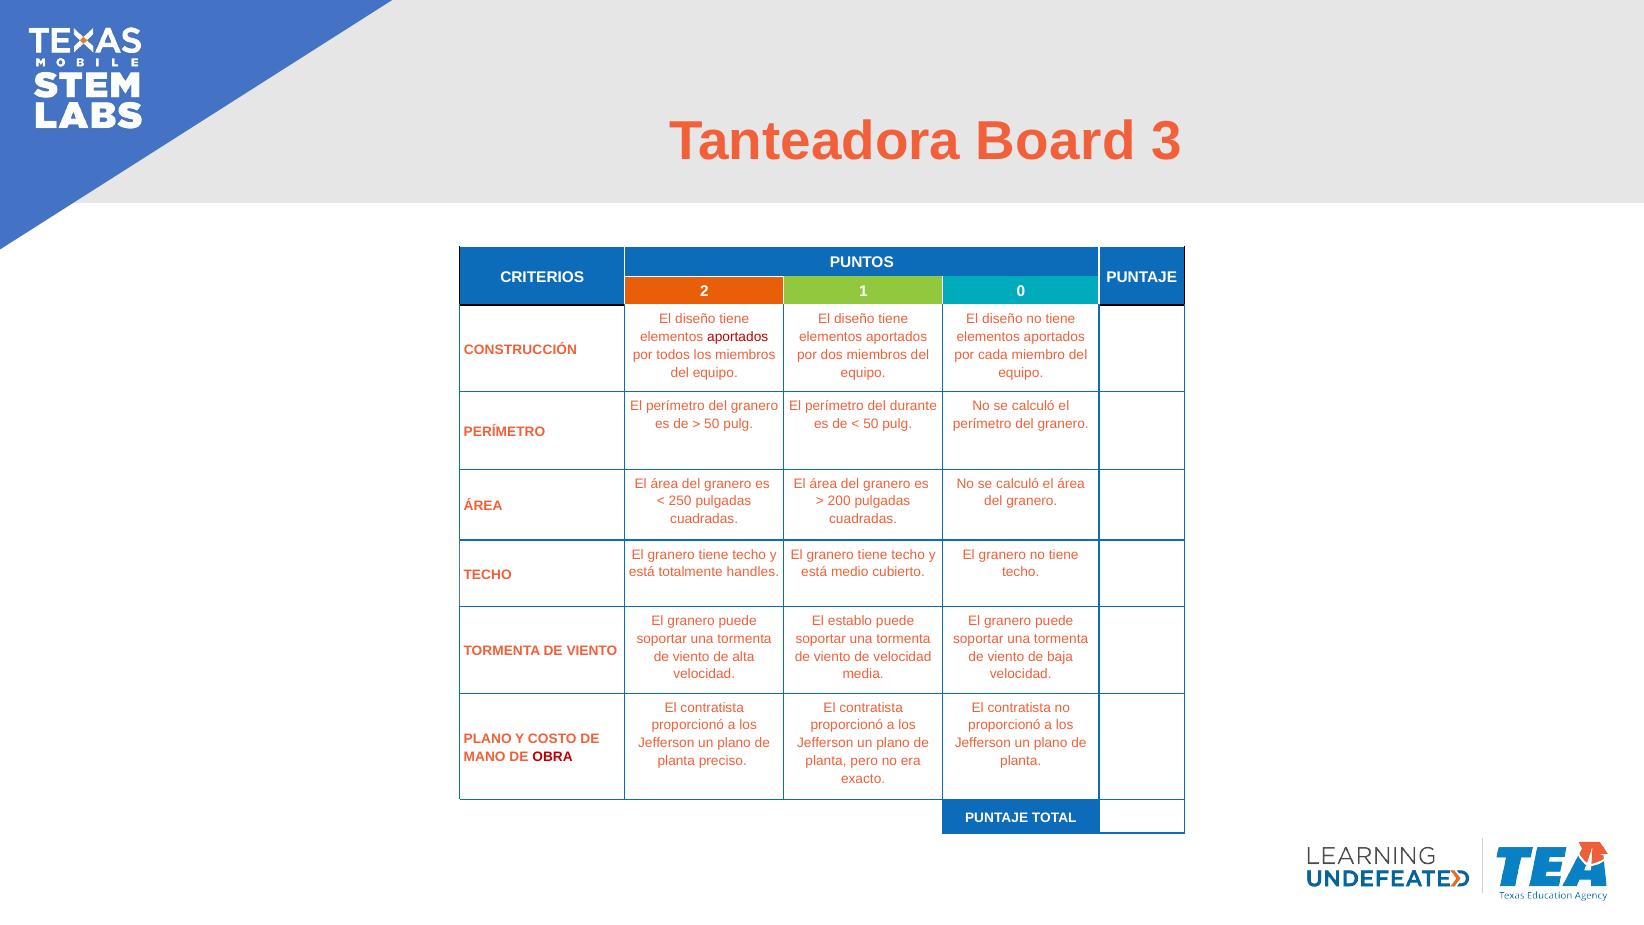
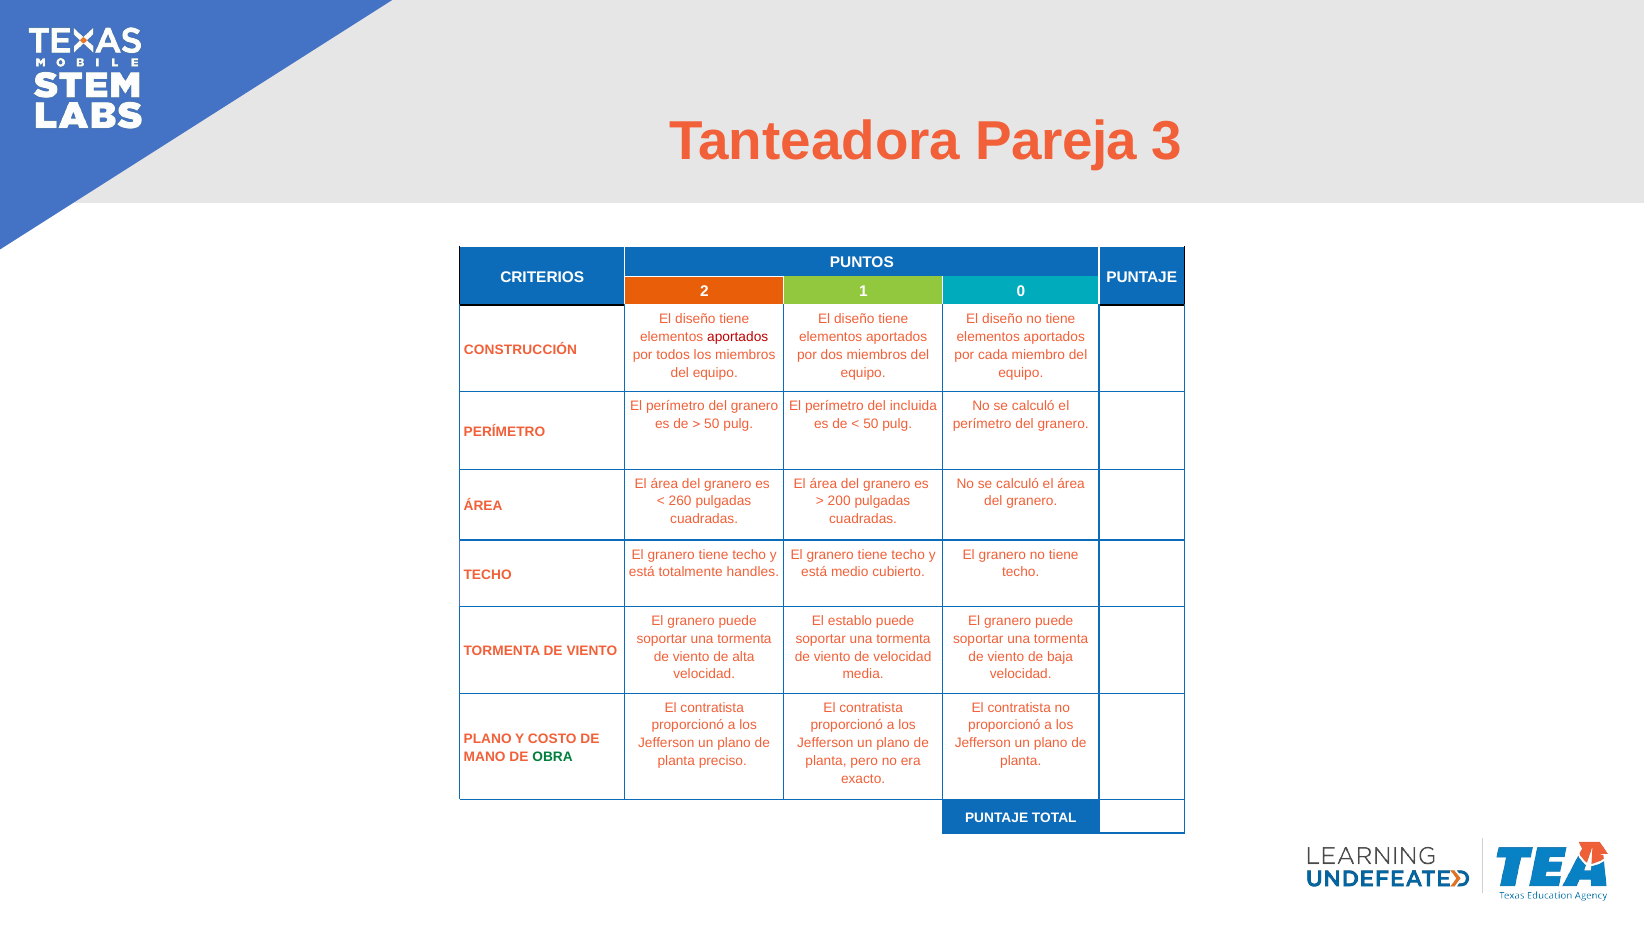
Board: Board -> Pareja
durante: durante -> incluida
250: 250 -> 260
OBRA colour: red -> green
